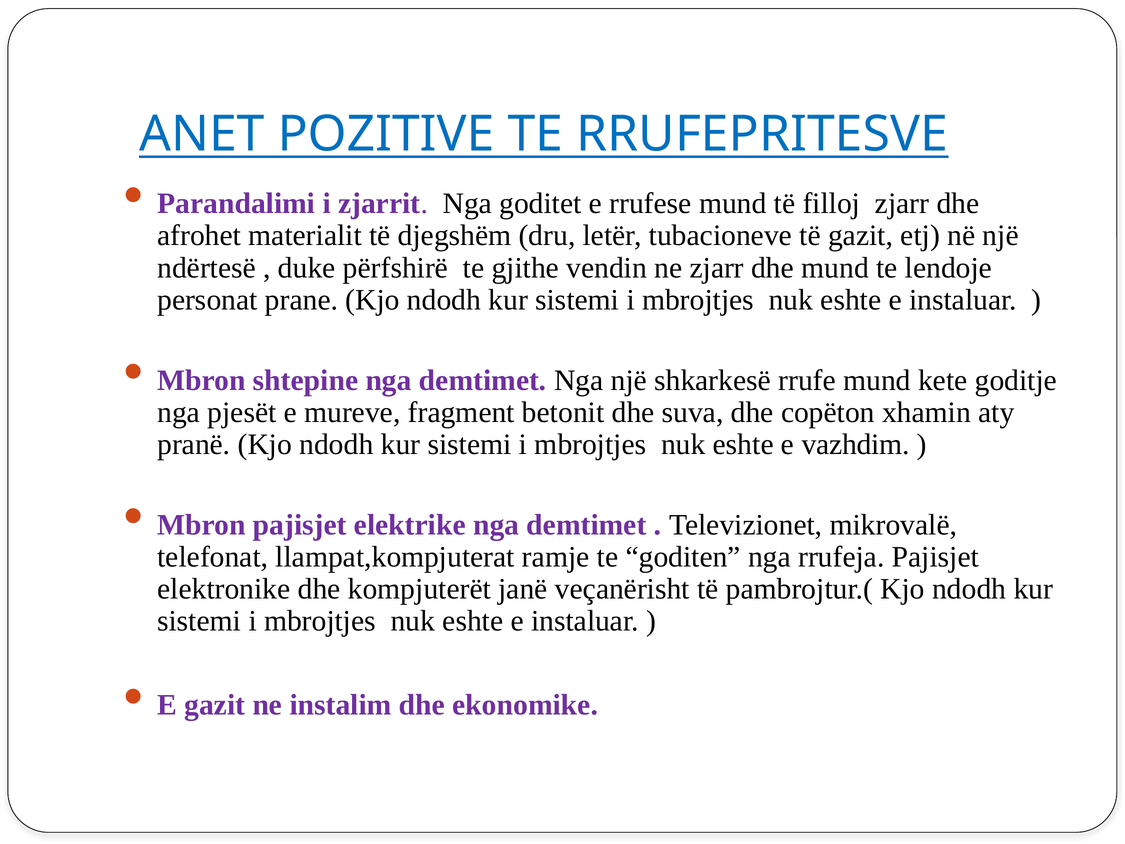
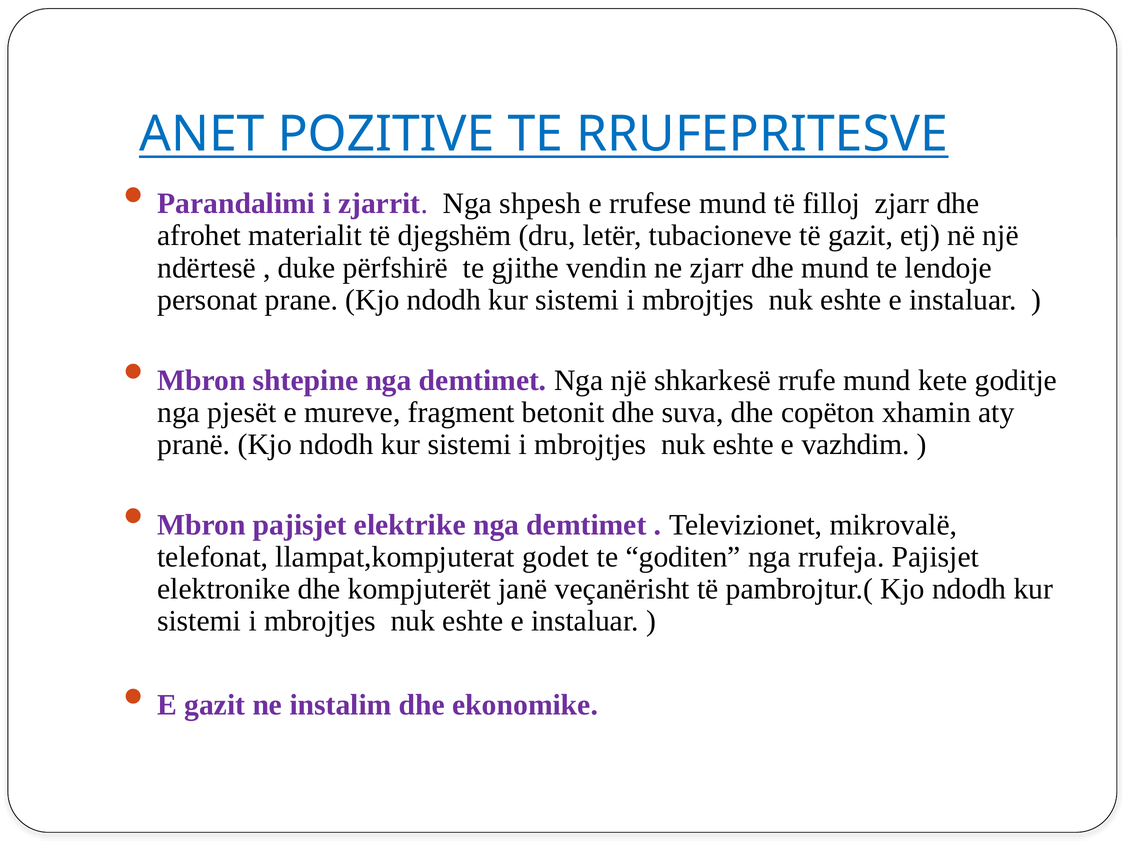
goditet: goditet -> shpesh
ramje: ramje -> godet
